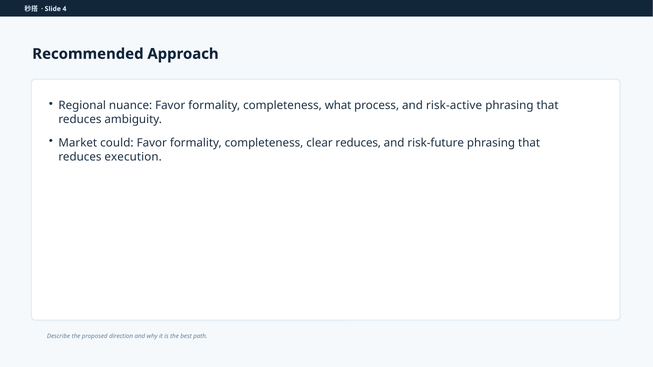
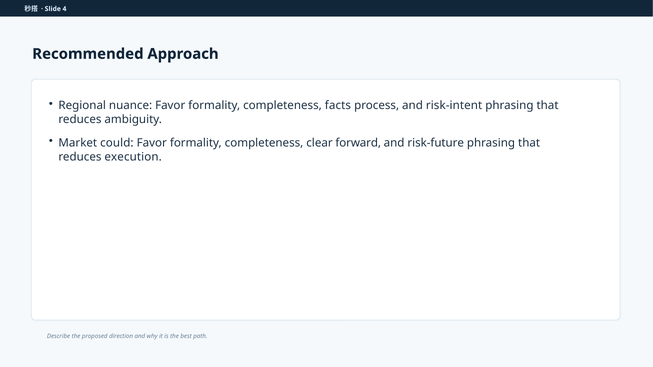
what: what -> facts
risk-active: risk-active -> risk-intent
clear reduces: reduces -> forward
